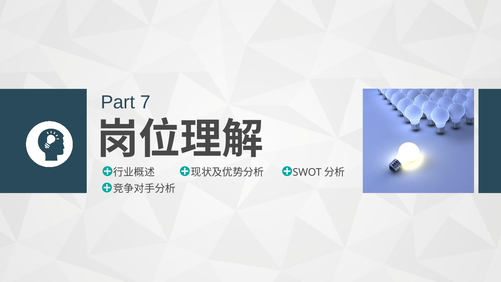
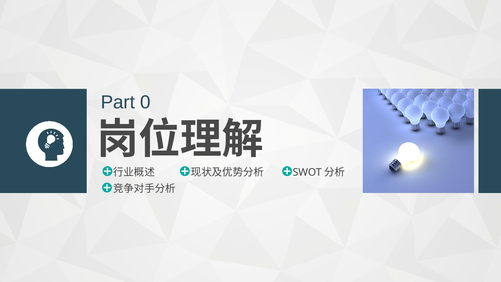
7: 7 -> 0
